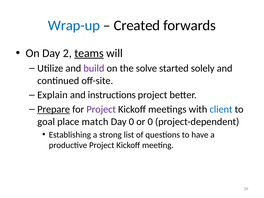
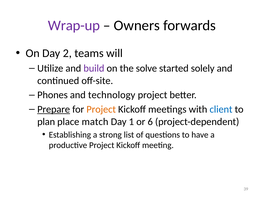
Wrap-up colour: blue -> purple
Created: Created -> Owners
teams underline: present -> none
Explain: Explain -> Phones
instructions: instructions -> technology
Project at (101, 109) colour: purple -> orange
goal: goal -> plan
Day 0: 0 -> 1
or 0: 0 -> 6
